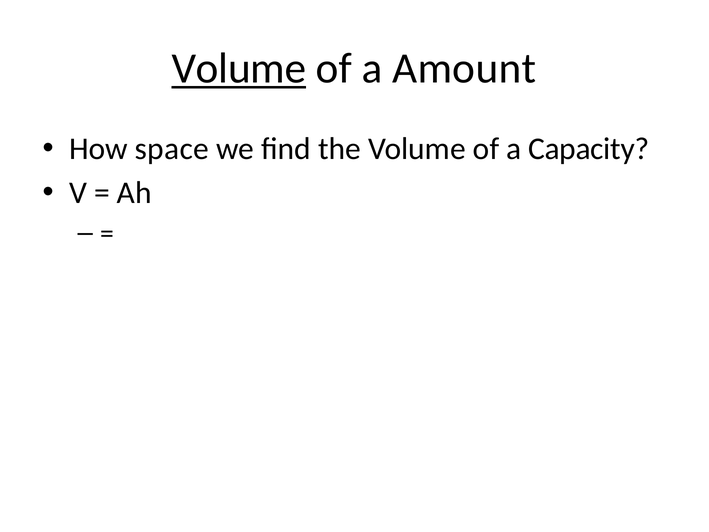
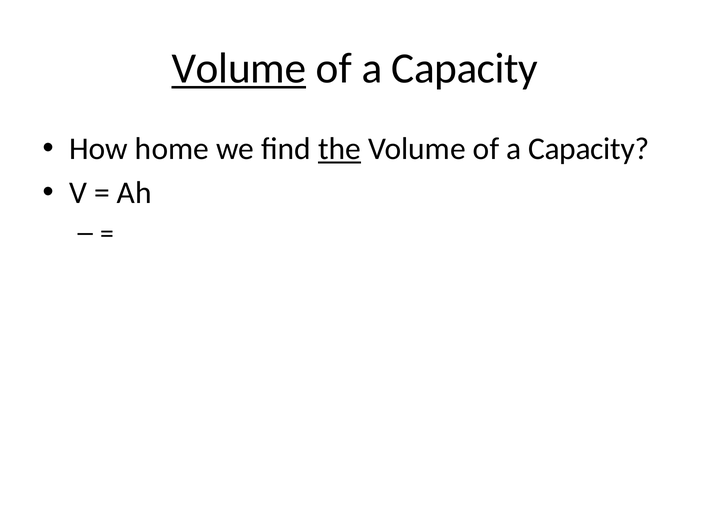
Amount at (464, 69): Amount -> Capacity
space: space -> home
the underline: none -> present
